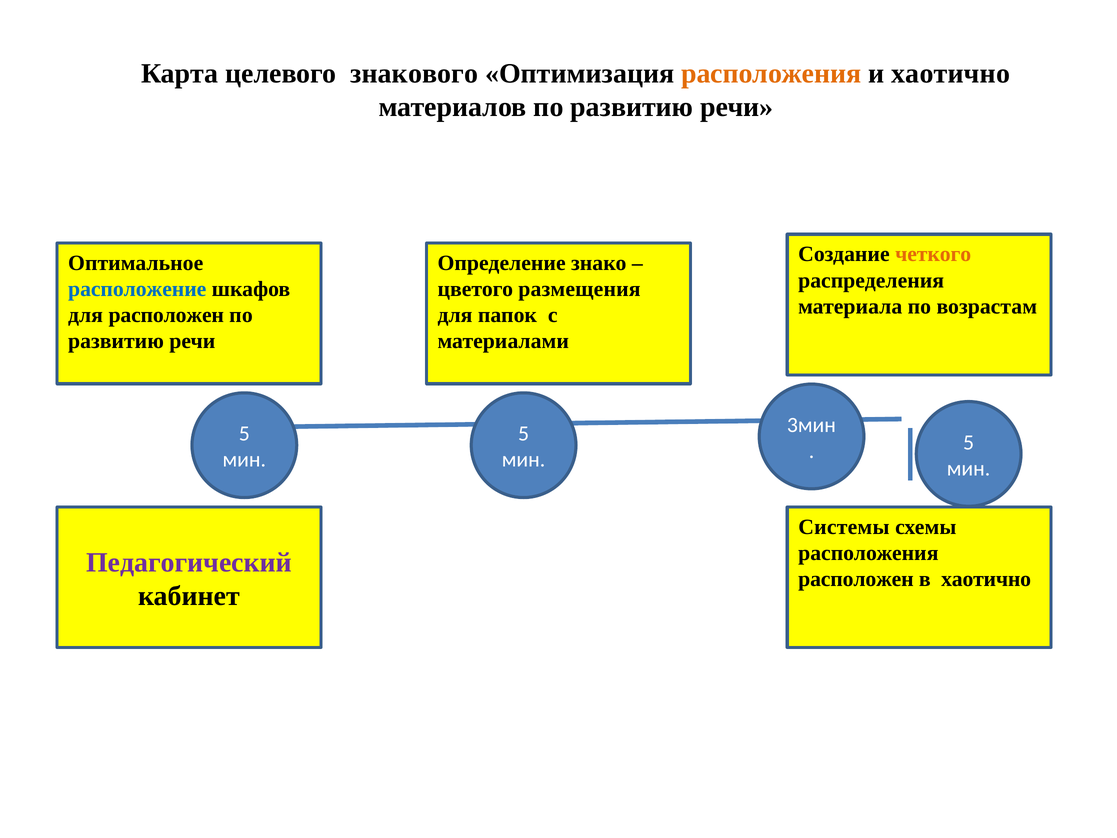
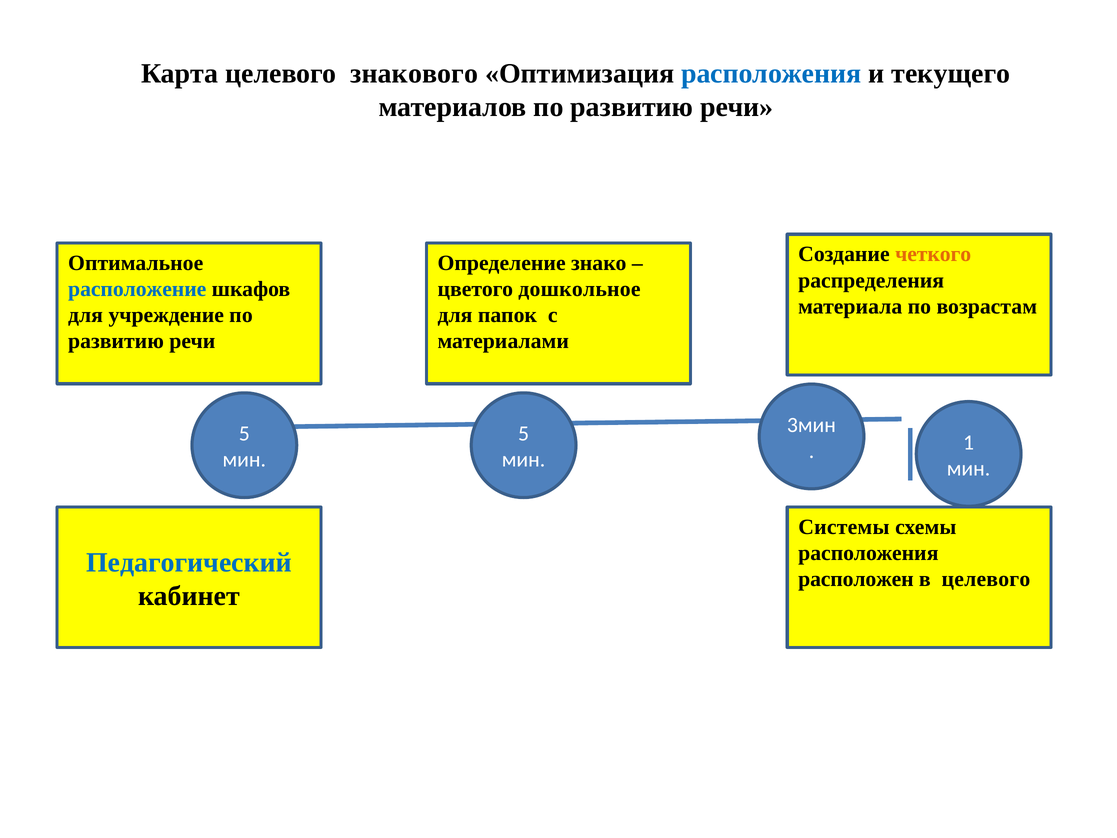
расположения at (771, 74) colour: orange -> blue
и хаотично: хаотично -> текущего
размещения: размещения -> дошкольное
для расположен: расположен -> учреждение
5 at (969, 442): 5 -> 1
Педагогический colour: purple -> blue
в хаотично: хаотично -> целевого
